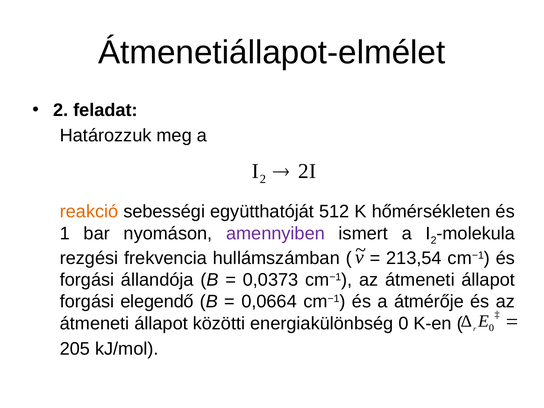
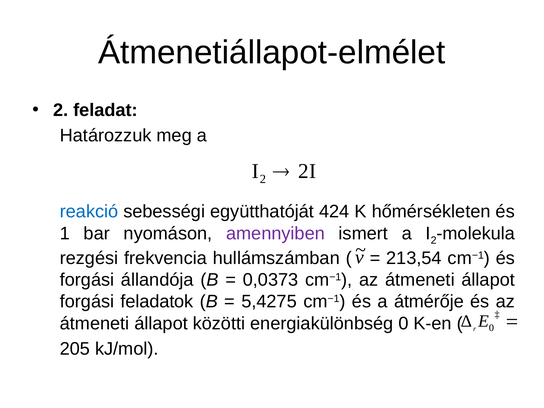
reakció colour: orange -> blue
512: 512 -> 424
elegendő: elegendő -> feladatok
0,0664: 0,0664 -> 5,4275
